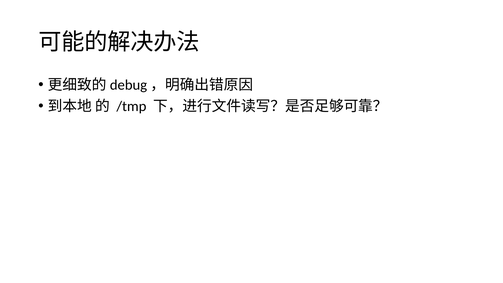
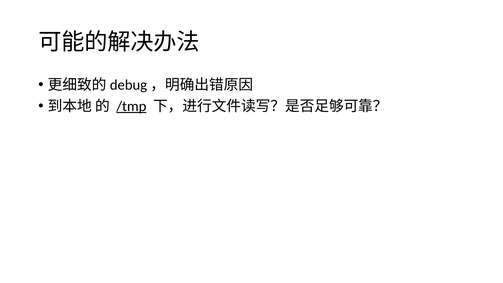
/tmp underline: none -> present
